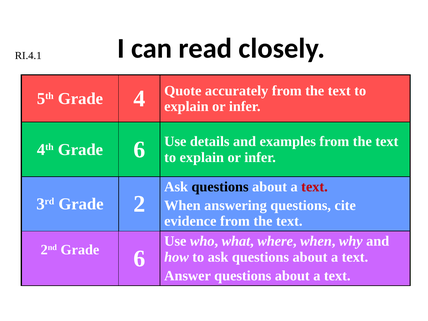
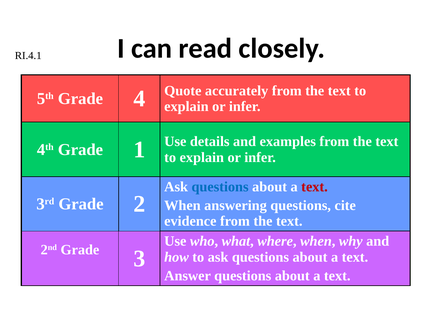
4th Grade 6: 6 -> 1
questions at (220, 187) colour: black -> blue
2nd Grade 6: 6 -> 3
